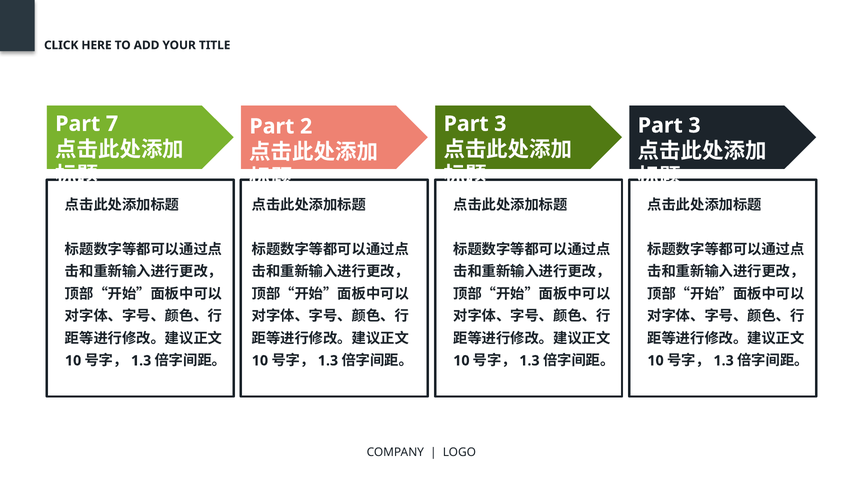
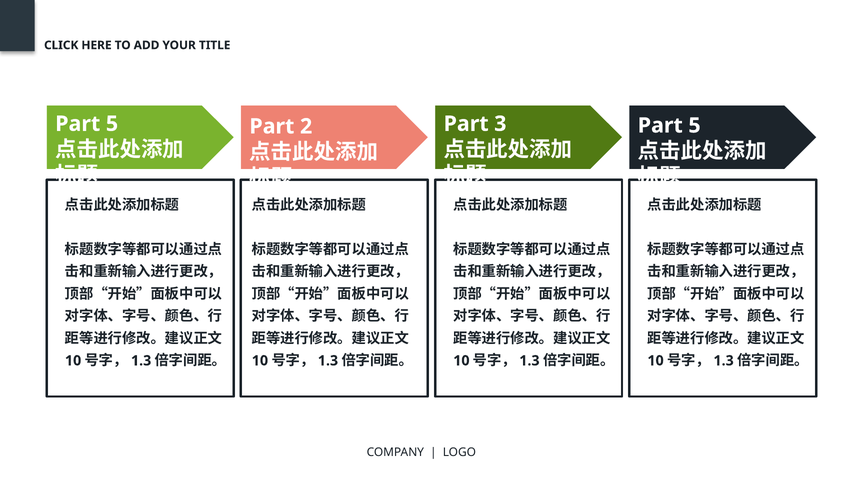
7 at (112, 124): 7 -> 5
3 at (694, 126): 3 -> 5
